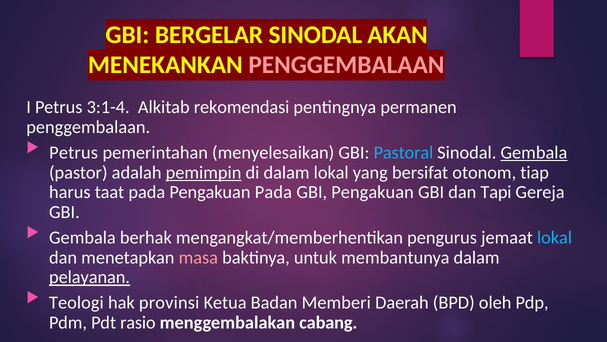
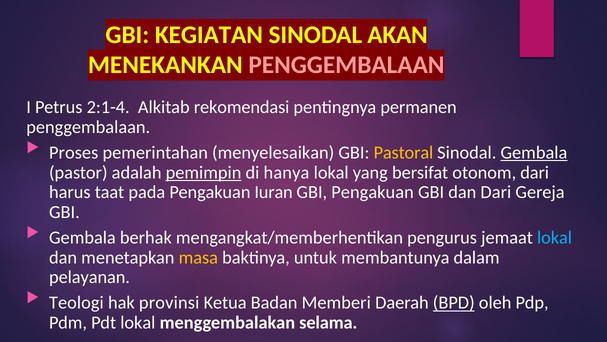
BERGELAR: BERGELAR -> KEGIATAN
3:1-4: 3:1-4 -> 2:1-4
Petrus at (74, 152): Petrus -> Proses
Pastoral colour: light blue -> yellow
di dalam: dalam -> hanya
otonom tiap: tiap -> dari
Pengakuan Pada: Pada -> Iuran
dan Tapi: Tapi -> Dari
masa colour: pink -> yellow
pelayanan underline: present -> none
BPD underline: none -> present
Pdt rasio: rasio -> lokal
cabang: cabang -> selama
